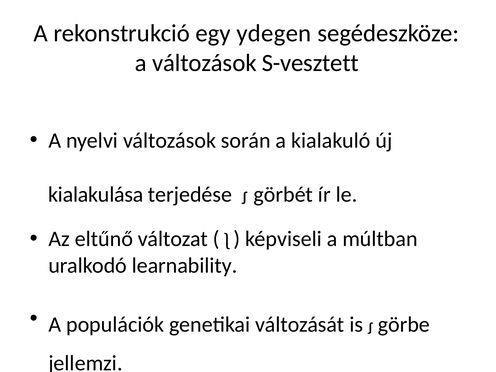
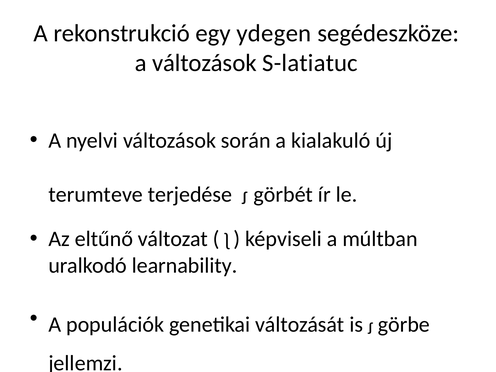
S-vesztett: S-vesztett -> S-latiatuc
kialakulása: kialakulása -> terumteve
